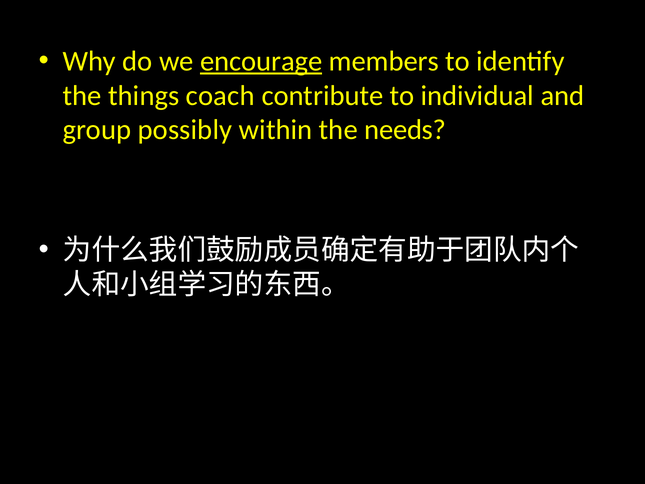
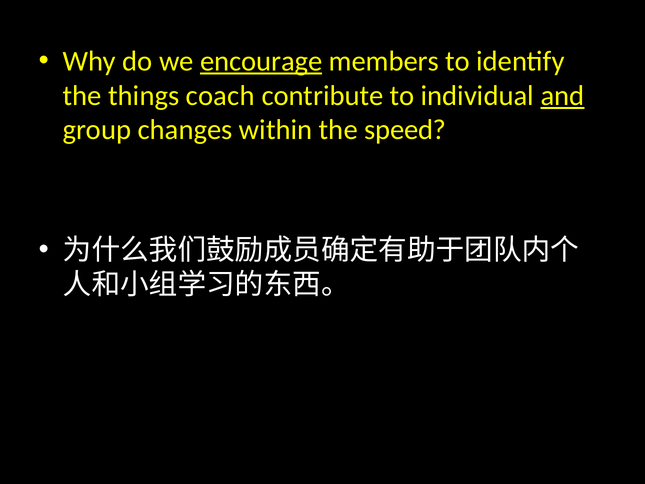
and underline: none -> present
possibly: possibly -> changes
needs: needs -> speed
